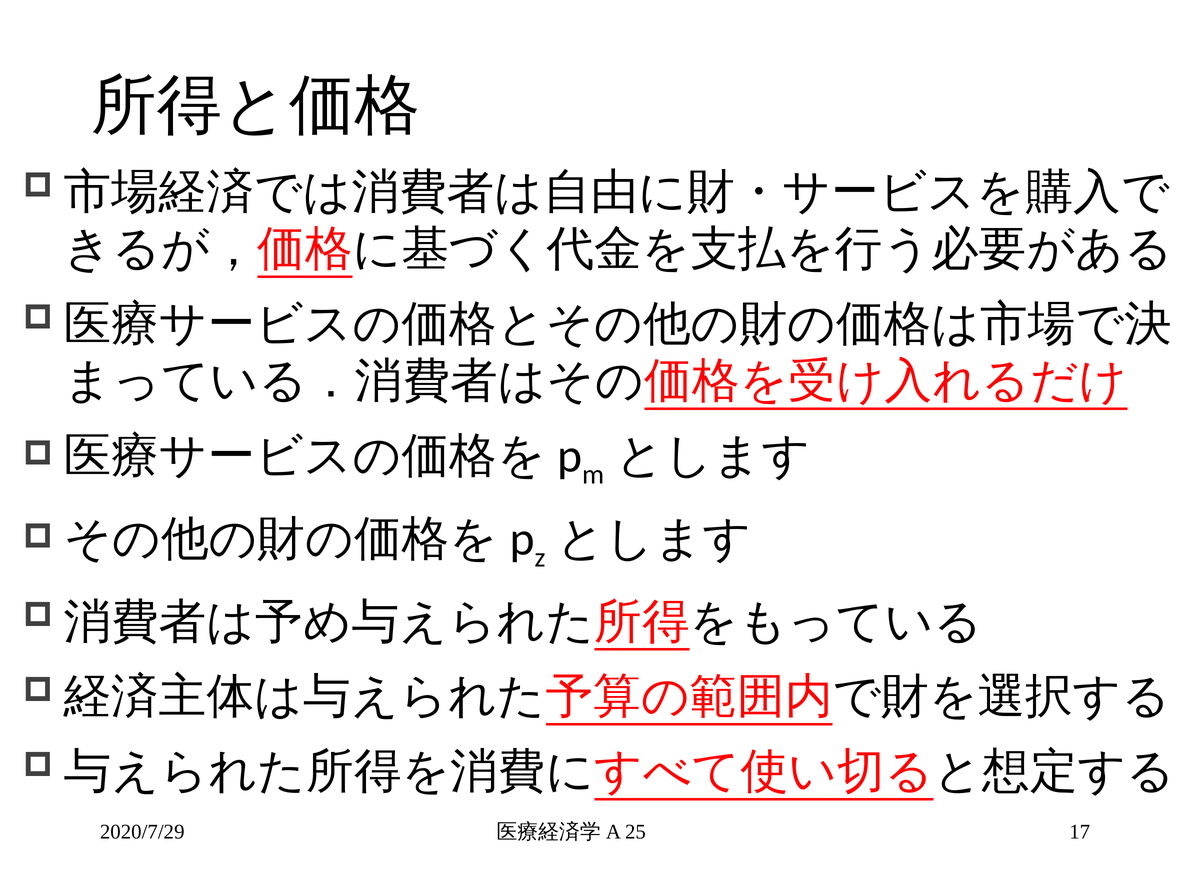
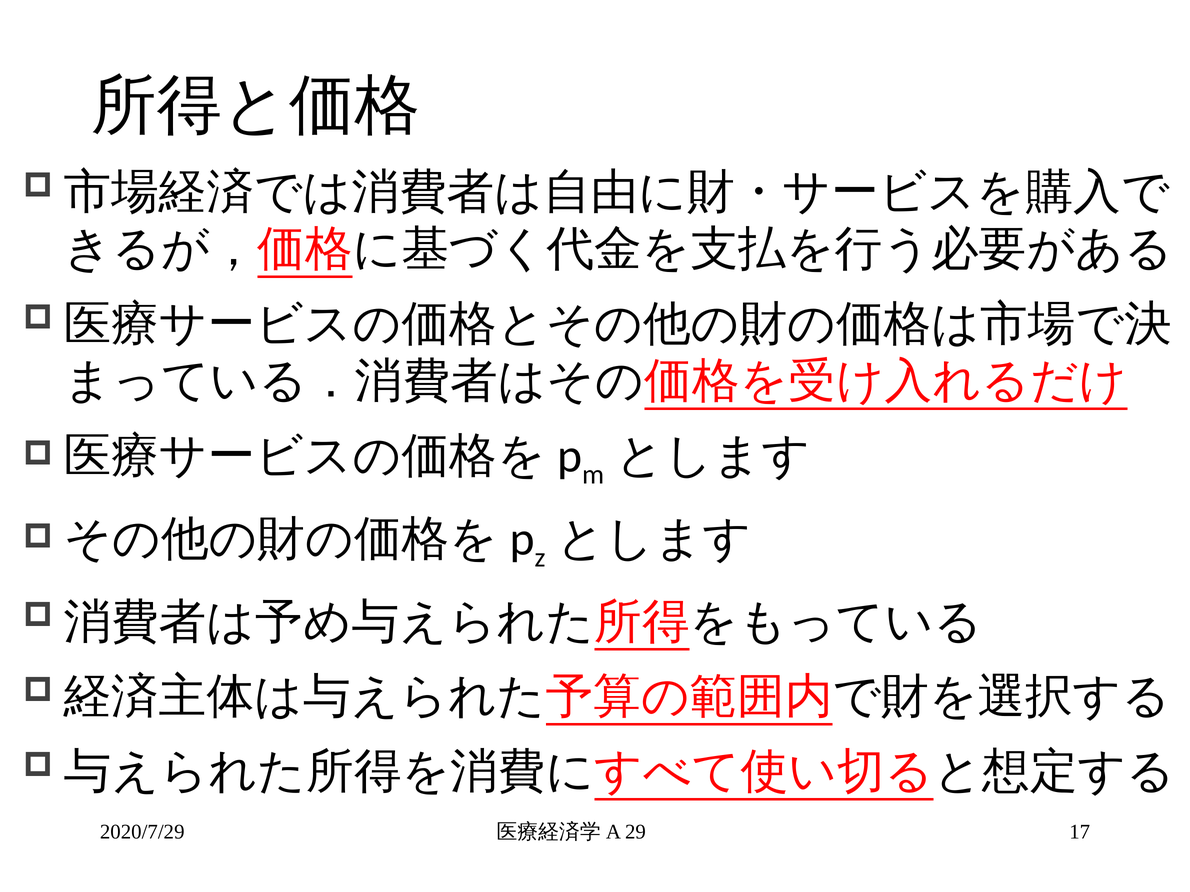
25: 25 -> 29
